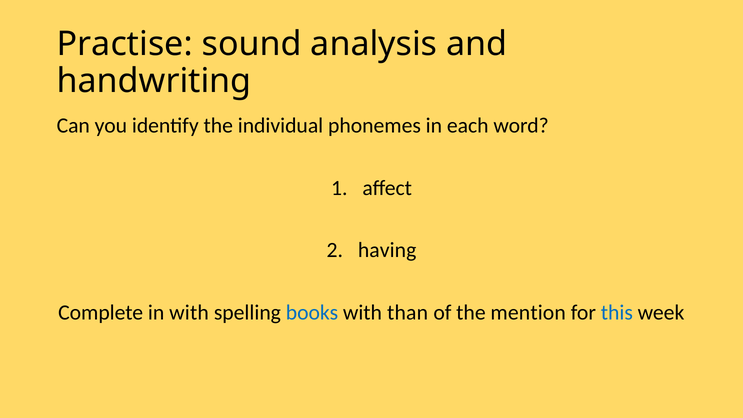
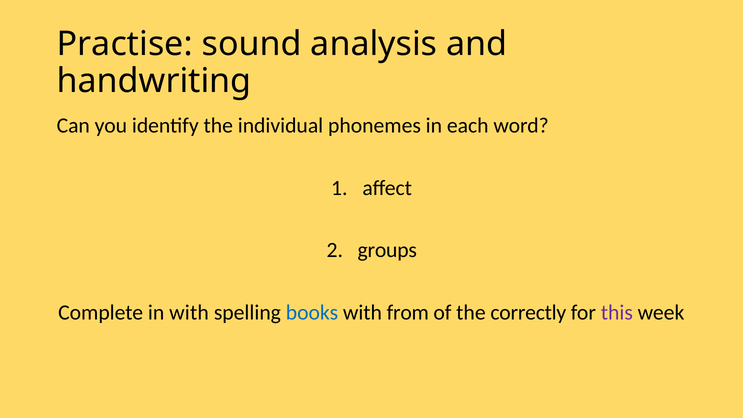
having: having -> groups
than: than -> from
mention: mention -> correctly
this colour: blue -> purple
